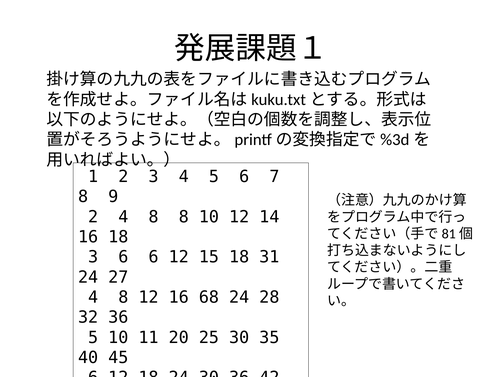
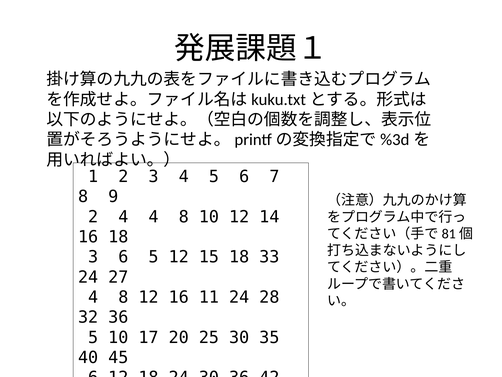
2 4 8: 8 -> 4
6 6: 6 -> 5
31: 31 -> 33
68: 68 -> 11
11: 11 -> 17
